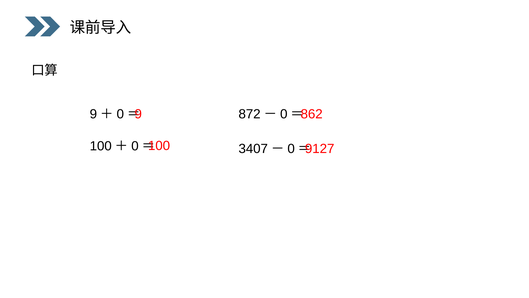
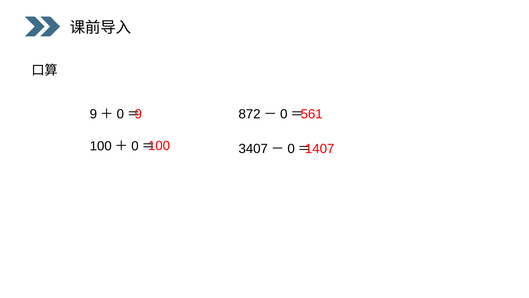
862: 862 -> 561
9127: 9127 -> 1407
